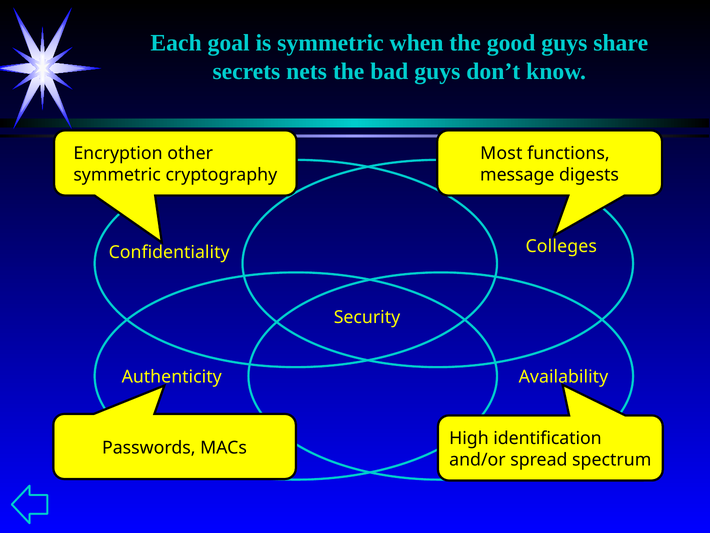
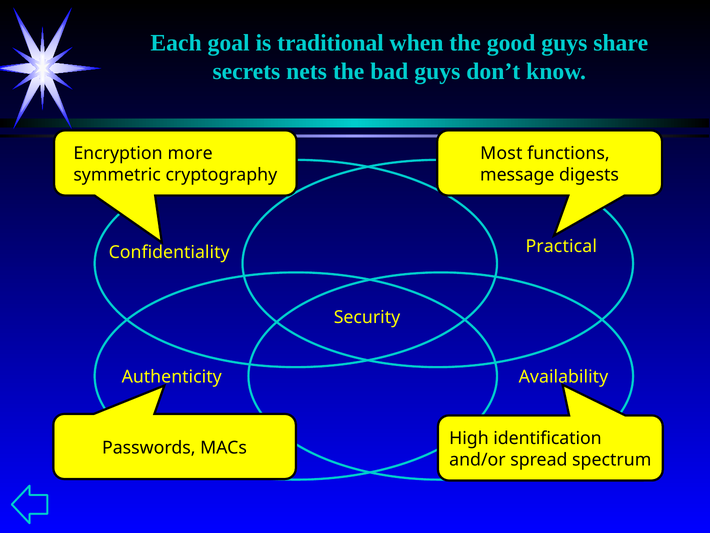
is symmetric: symmetric -> traditional
other: other -> more
Colleges: Colleges -> Practical
